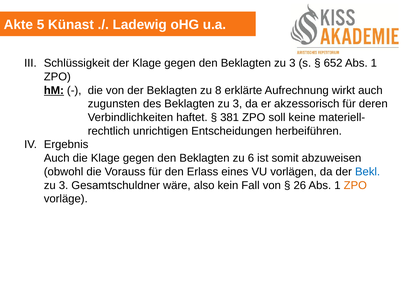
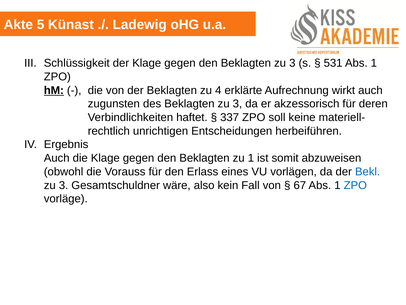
652: 652 -> 531
8: 8 -> 4
381: 381 -> 337
zu 6: 6 -> 1
26: 26 -> 67
ZPO at (355, 185) colour: orange -> blue
